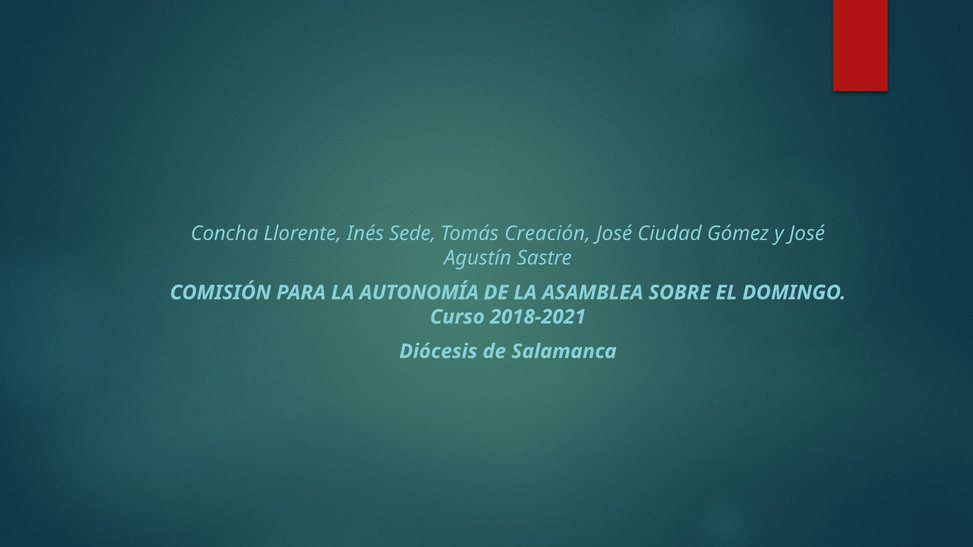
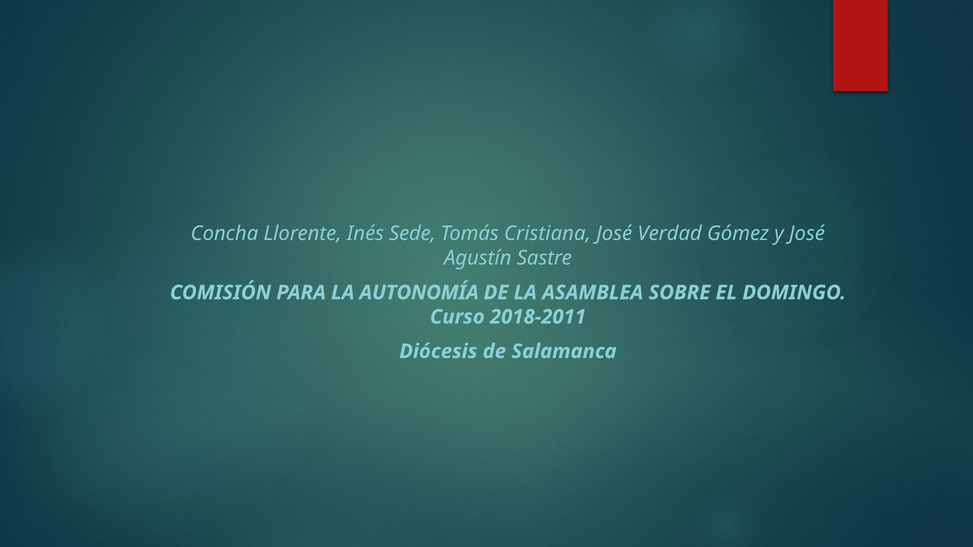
Creación: Creación -> Cristiana
Ciudad: Ciudad -> Verdad
2018-2021: 2018-2021 -> 2018-2011
